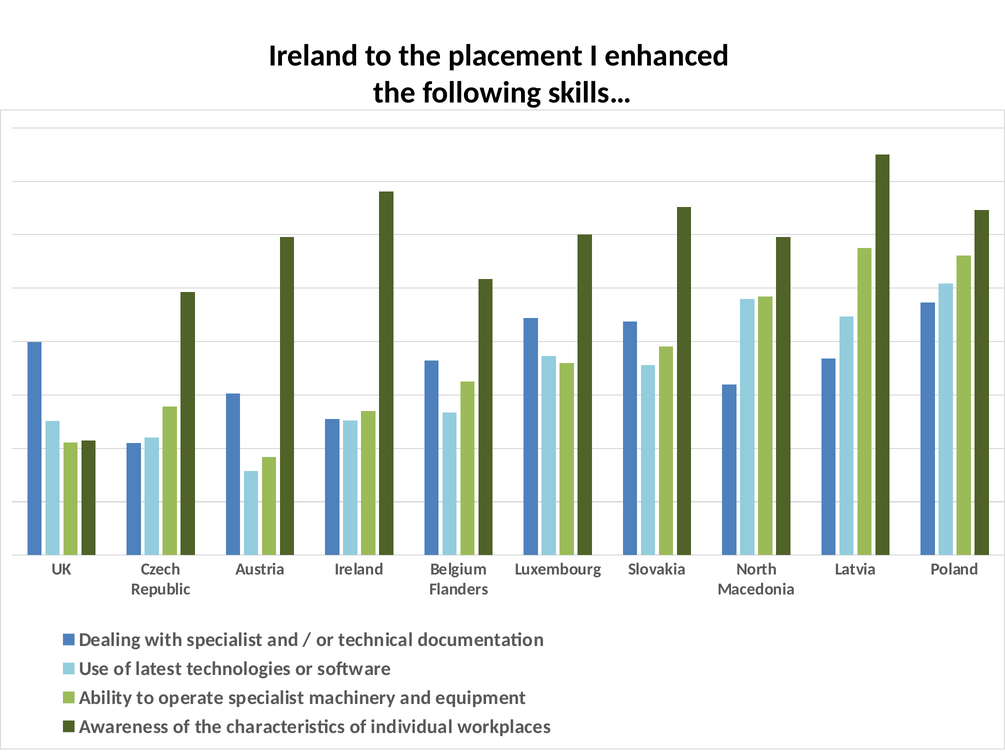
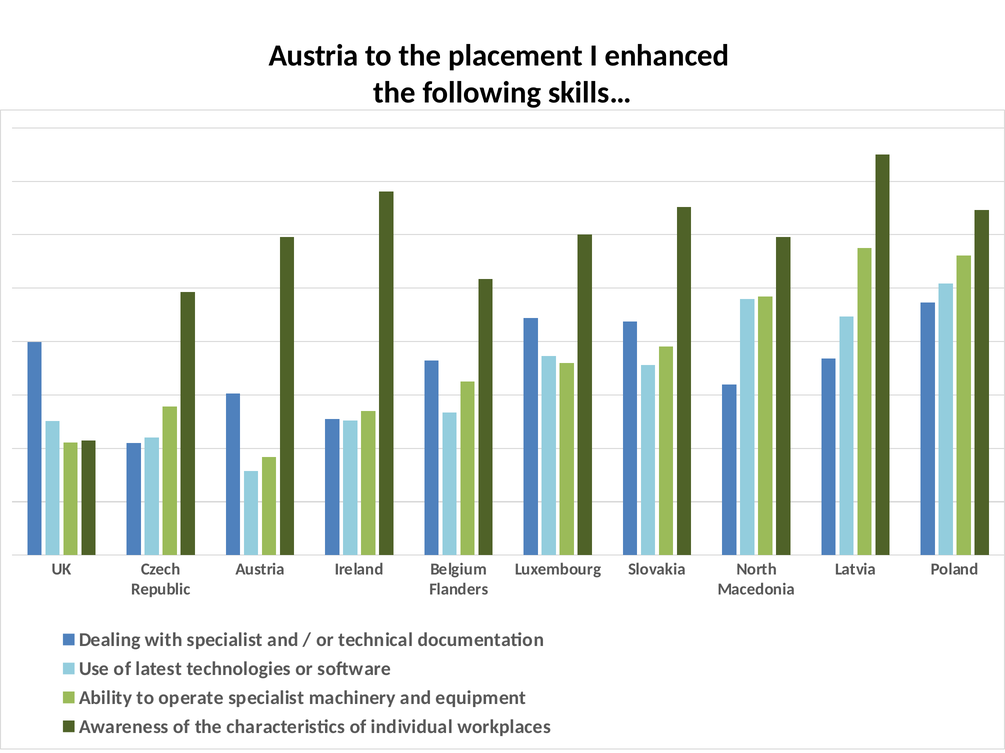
Ireland at (313, 56): Ireland -> Austria
